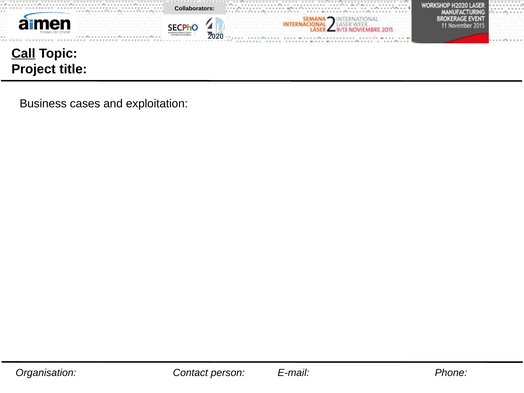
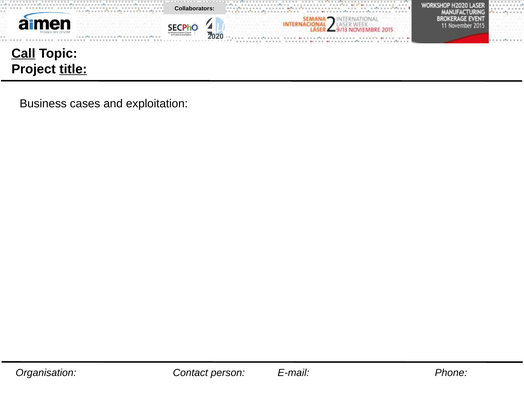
title underline: none -> present
